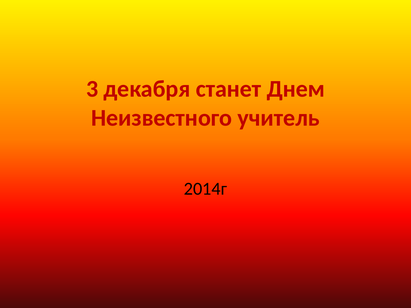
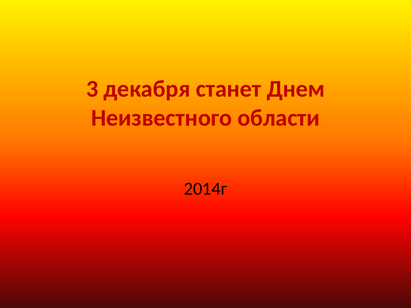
учитель: учитель -> области
